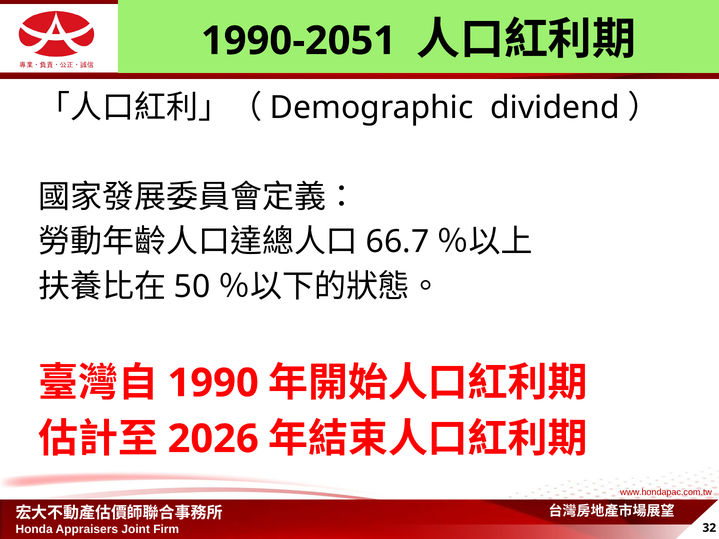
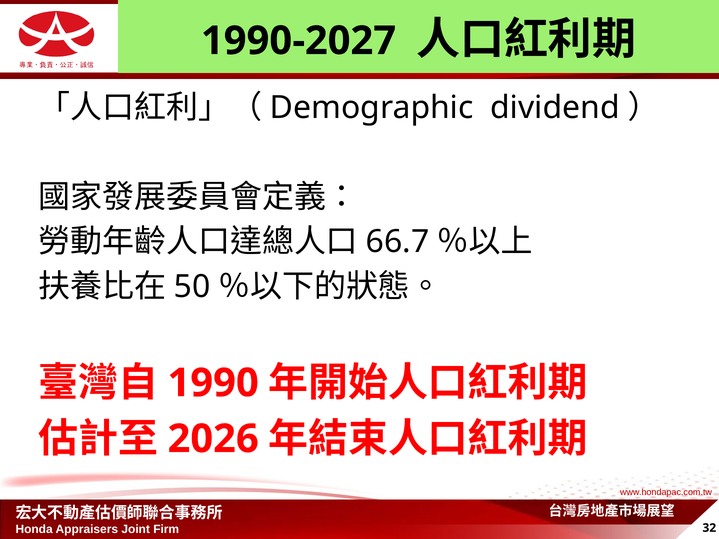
1990-2051: 1990-2051 -> 1990-2027
